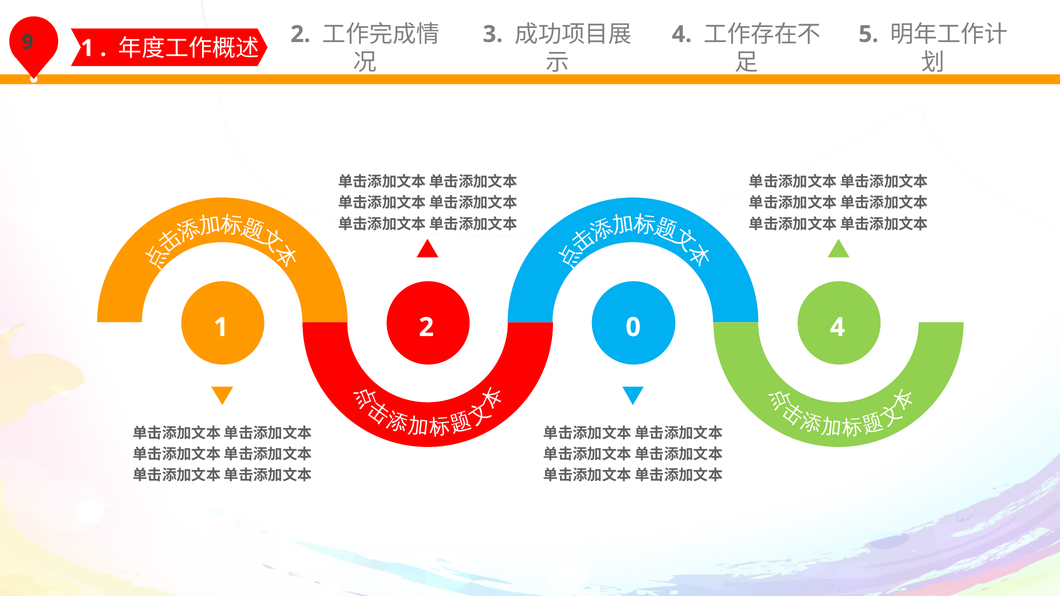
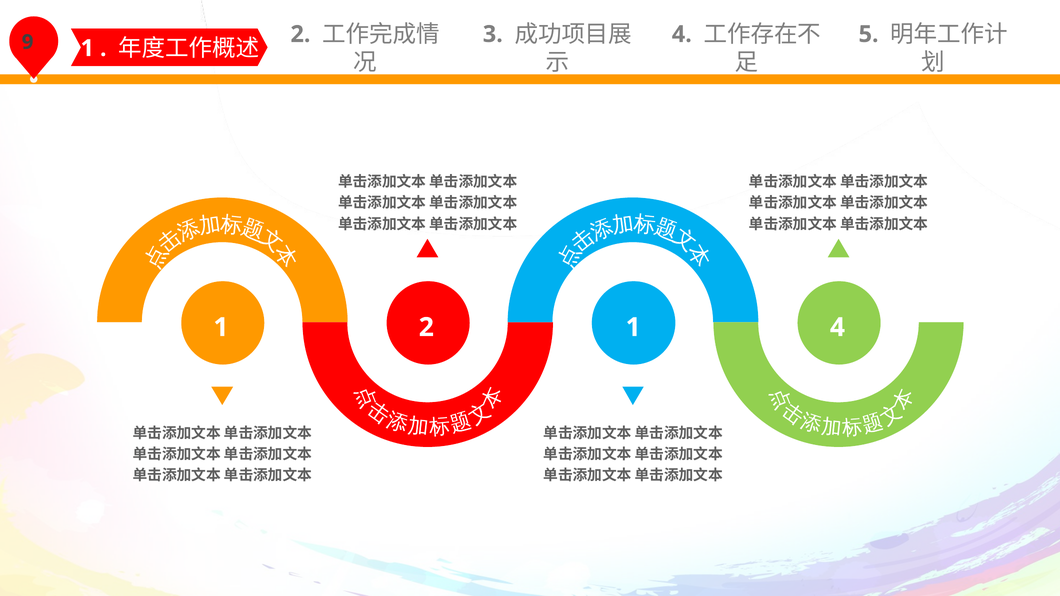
2 0: 0 -> 1
